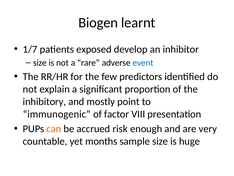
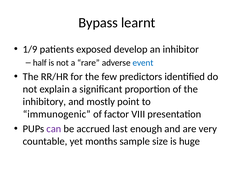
Biogen: Biogen -> Bypass
1/7: 1/7 -> 1/9
size at (40, 63): size -> half
can colour: orange -> purple
risk: risk -> last
